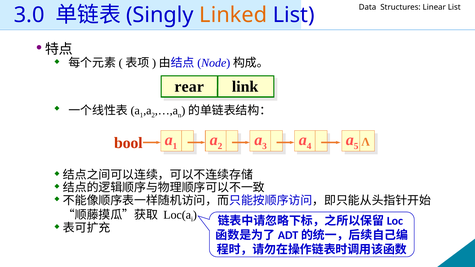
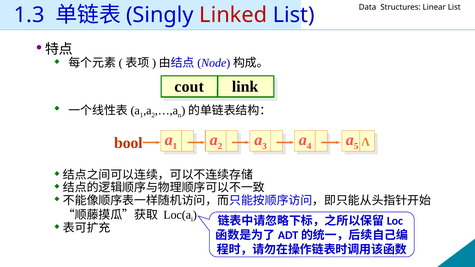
3.0: 3.0 -> 1.3
Linked colour: orange -> red
rear: rear -> cout
